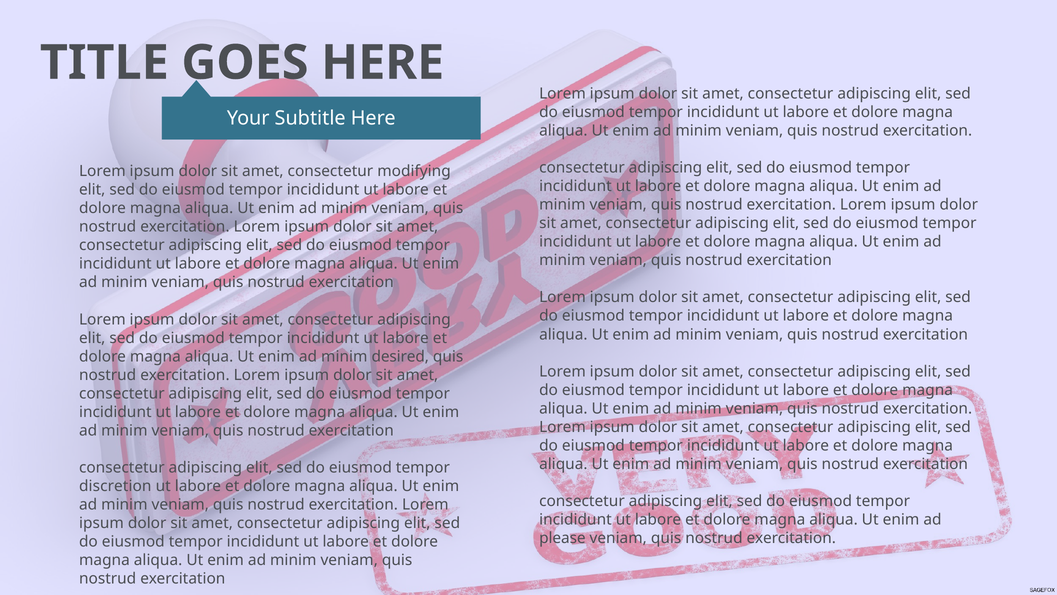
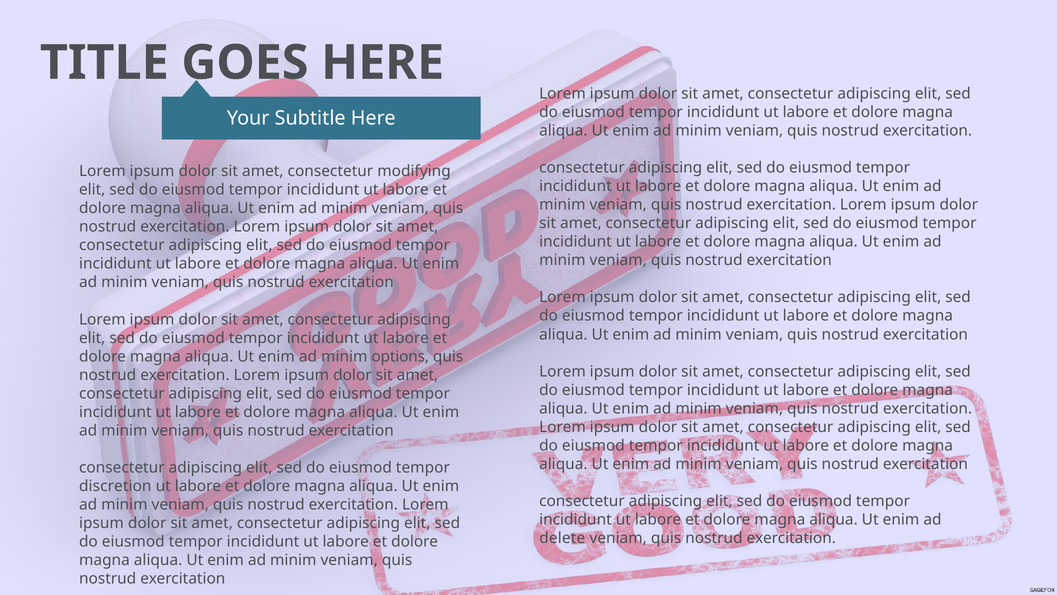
desired: desired -> options
please: please -> delete
